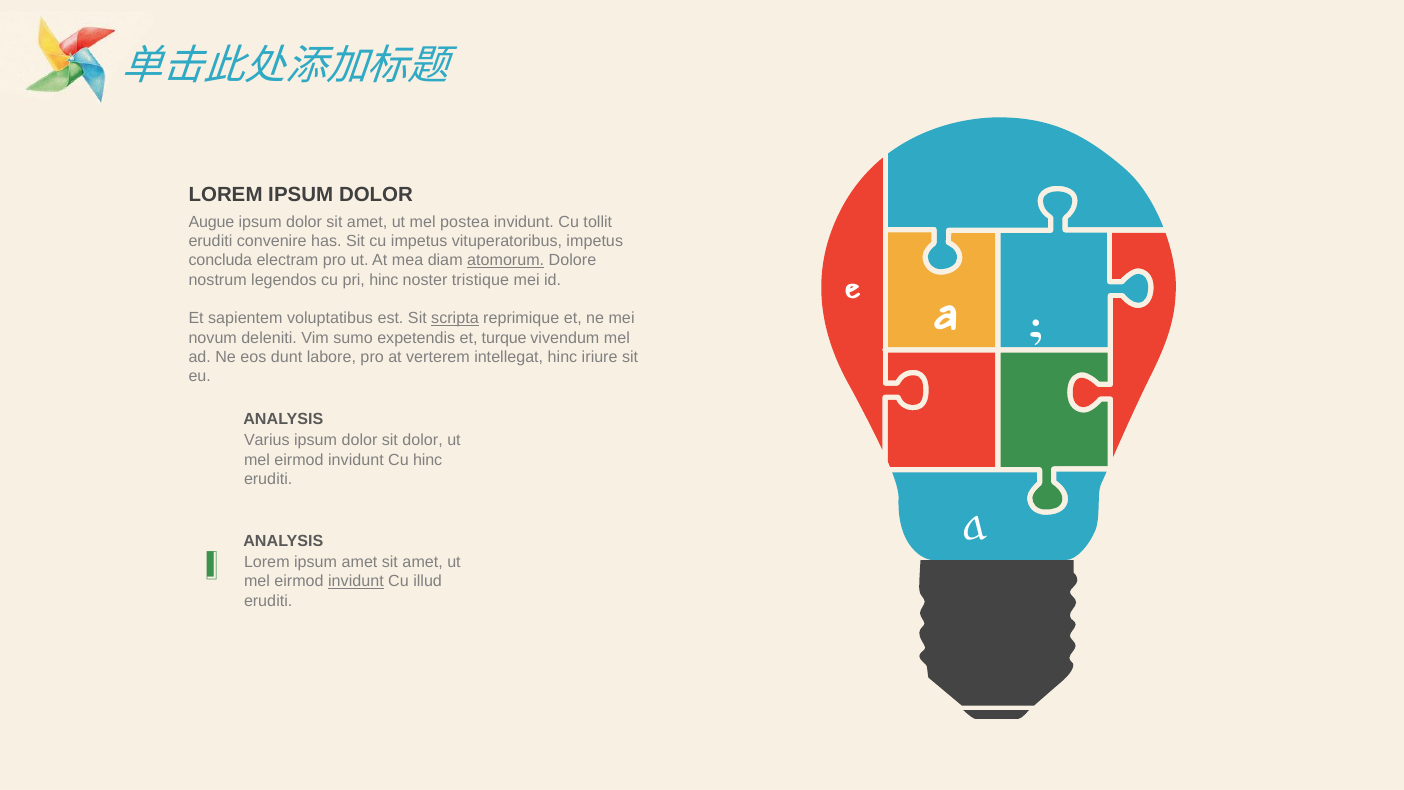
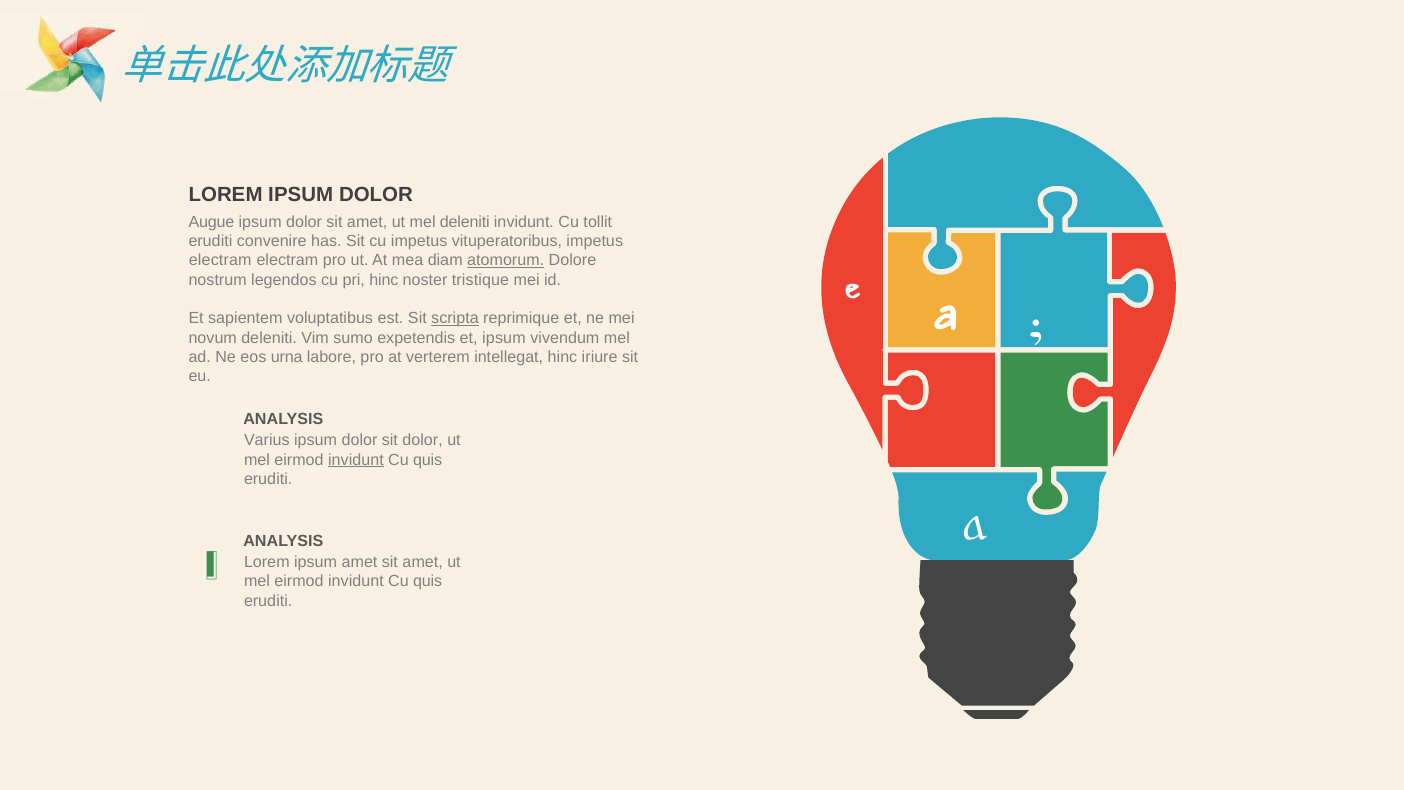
mel postea: postea -> deleniti
concluda at (220, 261): concluda -> electram
et turque: turque -> ipsum
dunt: dunt -> urna
invidunt at (356, 460) underline: none -> present
hinc at (428, 460): hinc -> quis
invidunt at (356, 581) underline: present -> none
illud at (428, 581): illud -> quis
